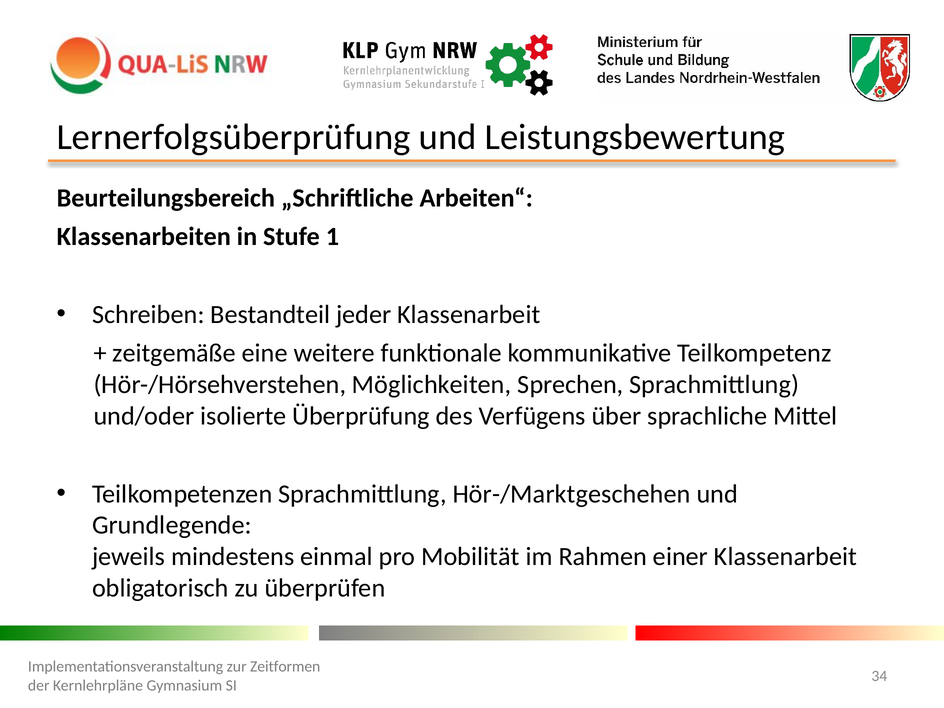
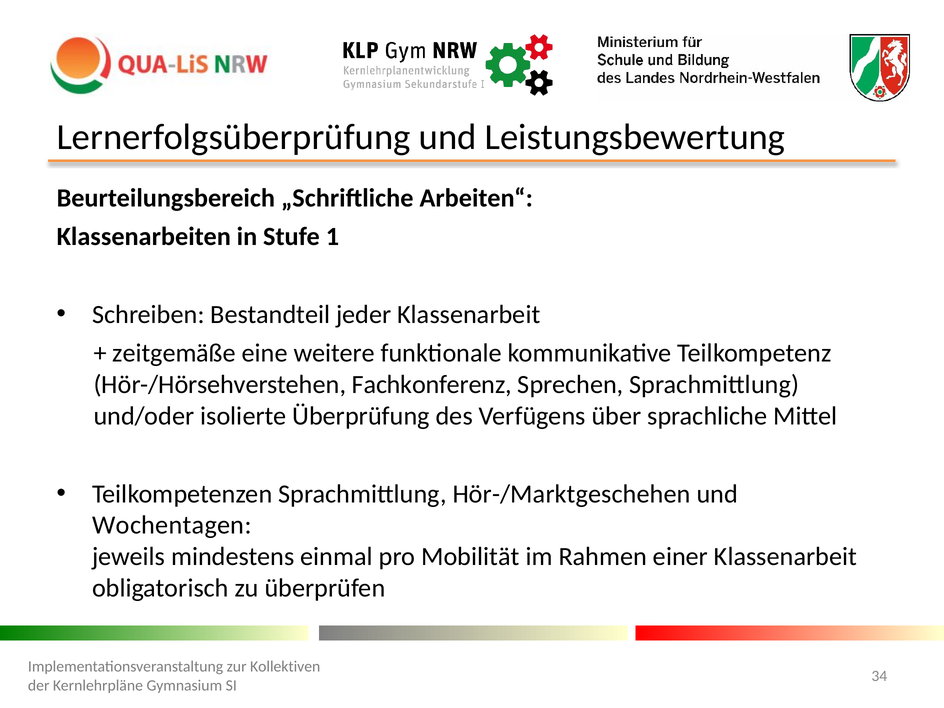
Möglichkeiten: Möglichkeiten -> Fachkonferenz
Grundlegende: Grundlegende -> Wochentagen
Zeitformen: Zeitformen -> Kollektiven
